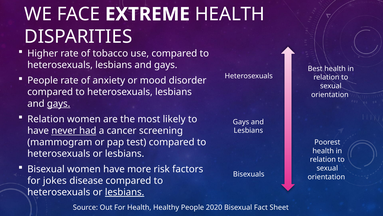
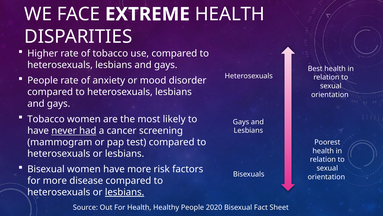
gays at (59, 103) underline: present -> none
Relation at (46, 119): Relation -> Tobacco
for jokes: jokes -> more
